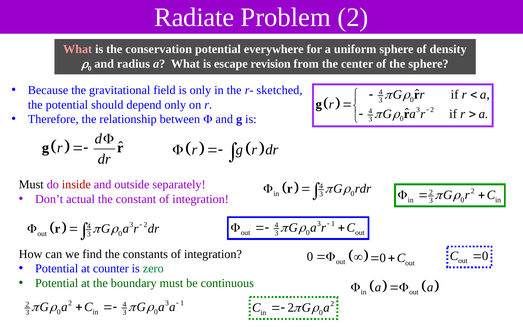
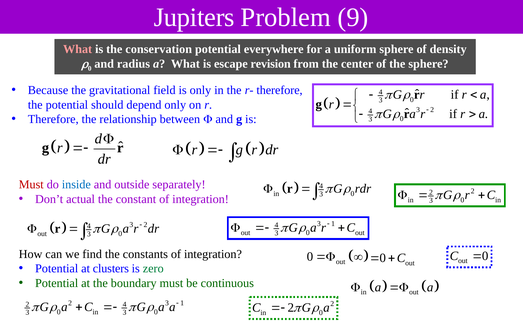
Radiate: Radiate -> Jupiters
Problem 2: 2 -> 9
r- sketched: sketched -> therefore
Must at (31, 185) colour: black -> red
inside colour: red -> blue
counter: counter -> clusters
